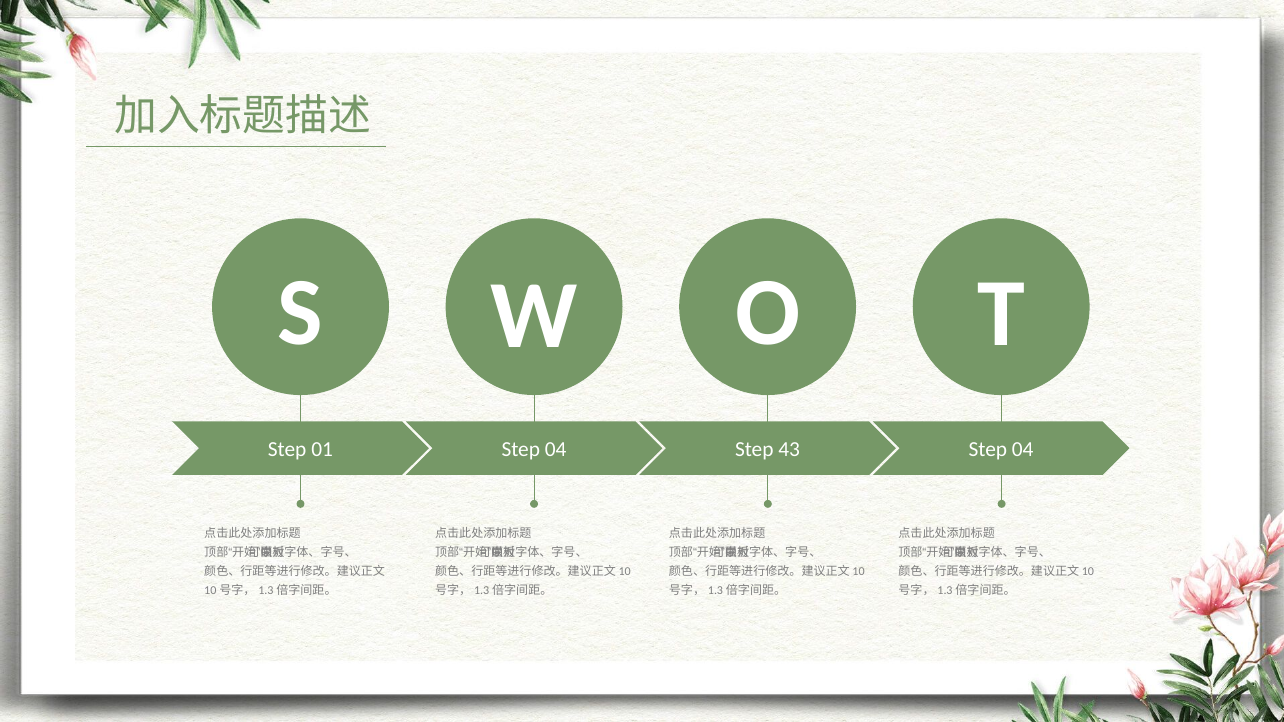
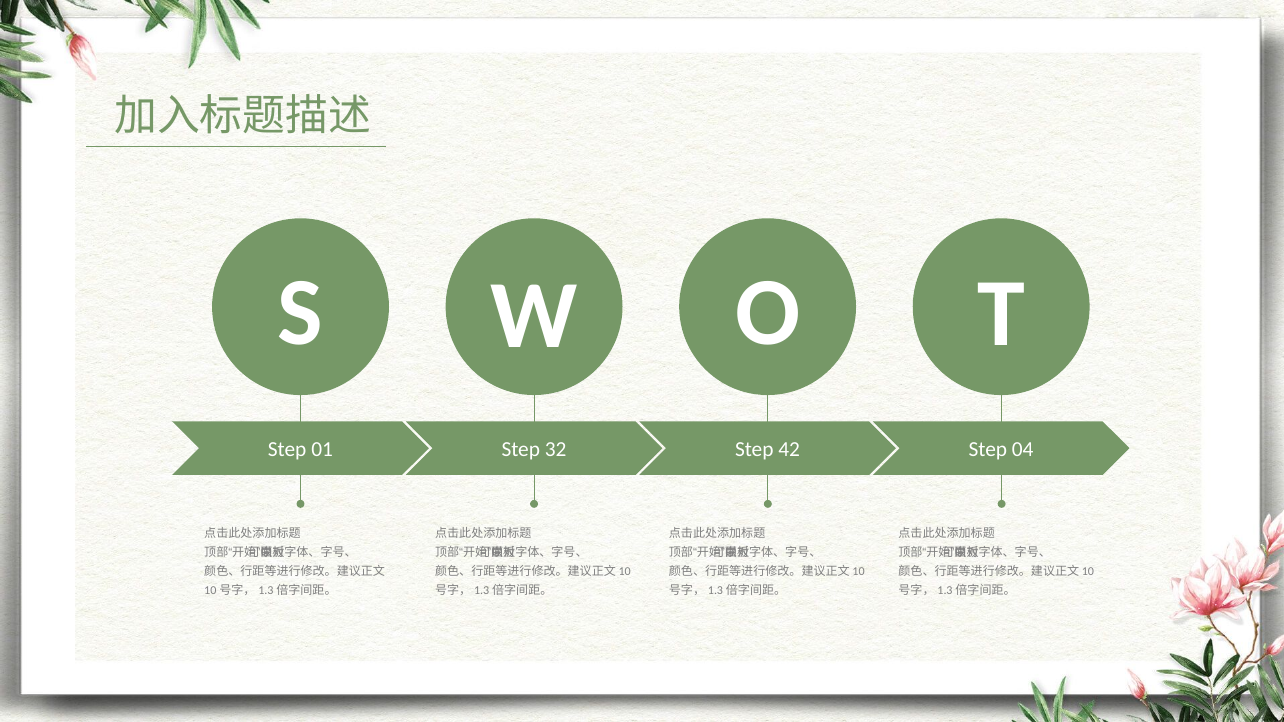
01 Step 04: 04 -> 32
43: 43 -> 42
